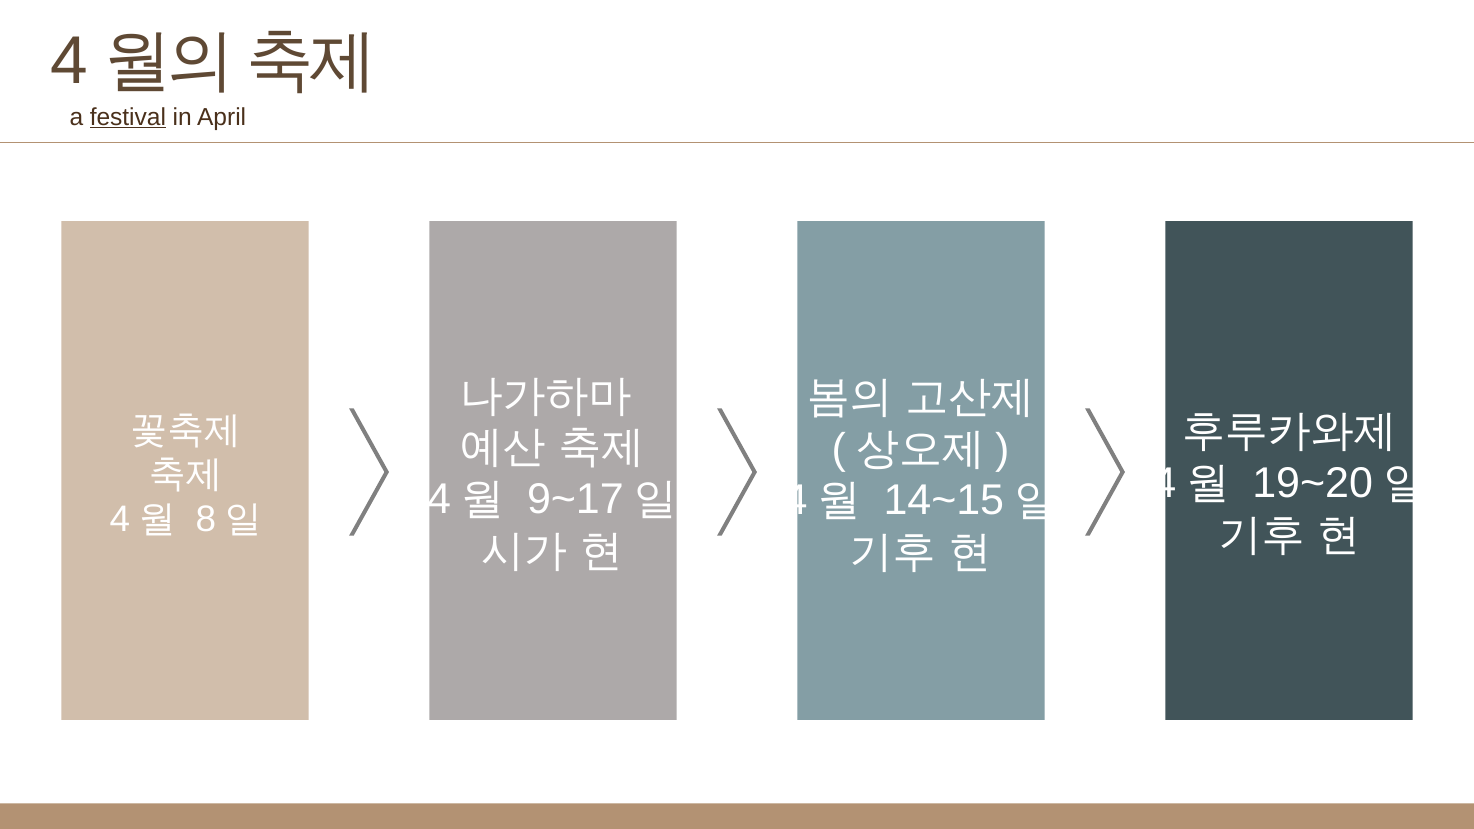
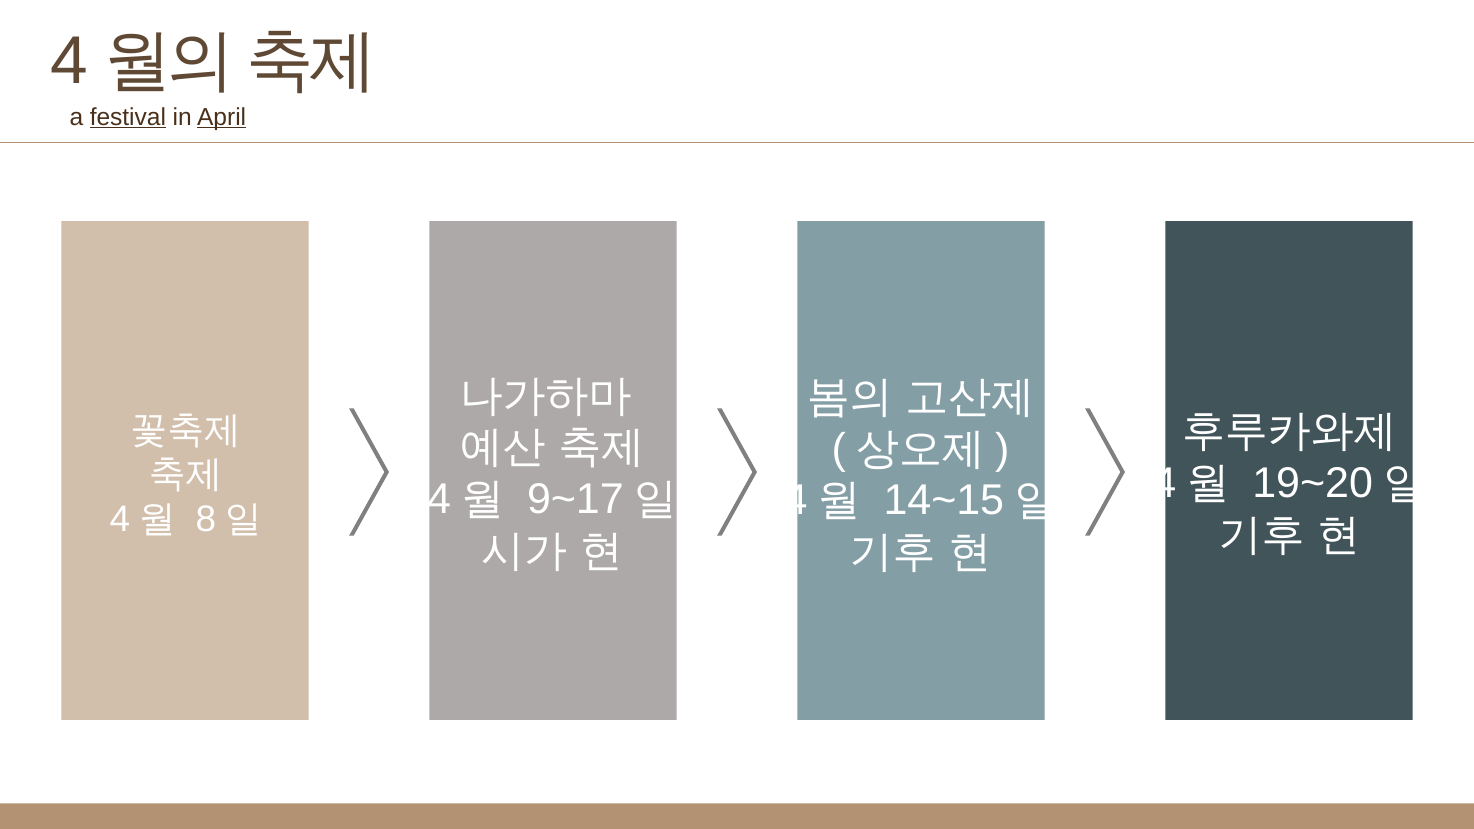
April underline: none -> present
